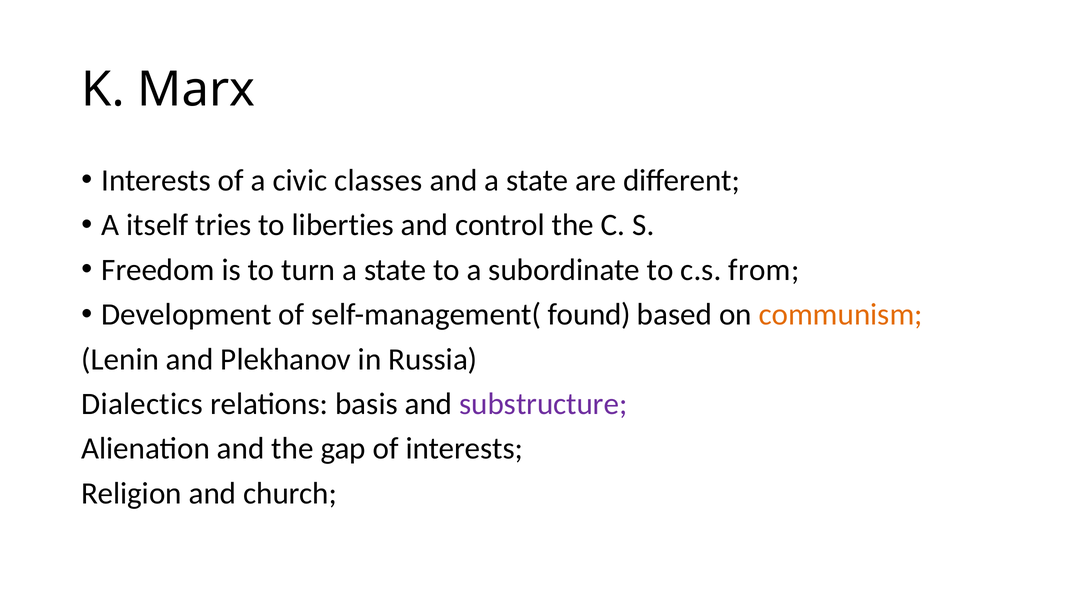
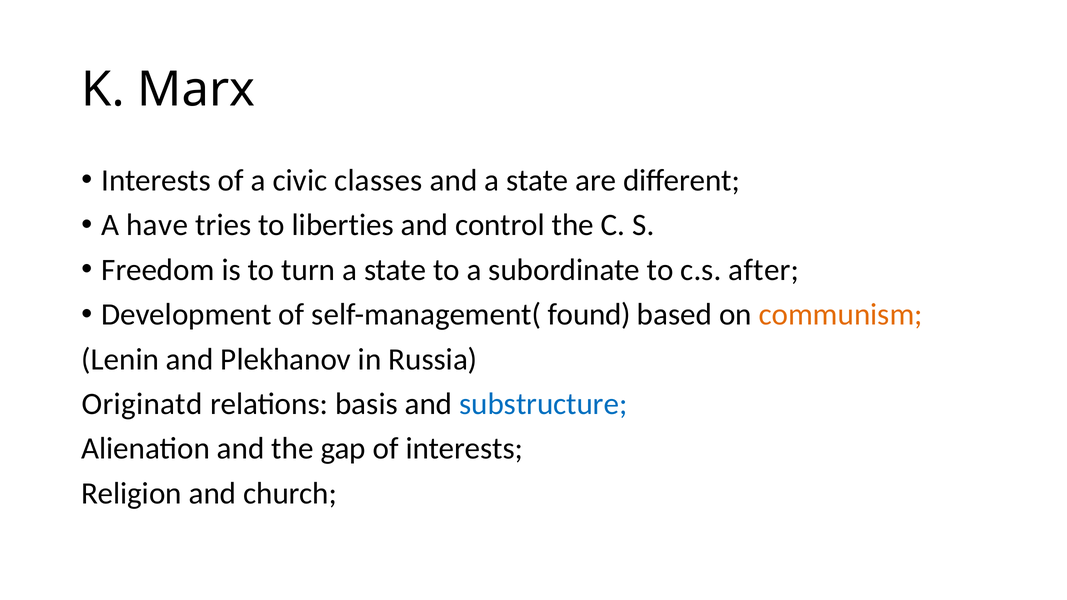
itself: itself -> have
from: from -> after
Dialectics: Dialectics -> Originatd
substructure colour: purple -> blue
